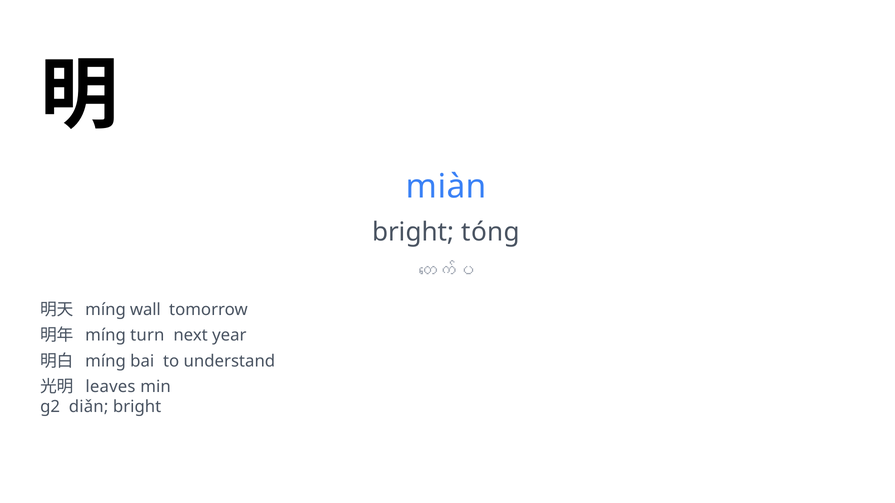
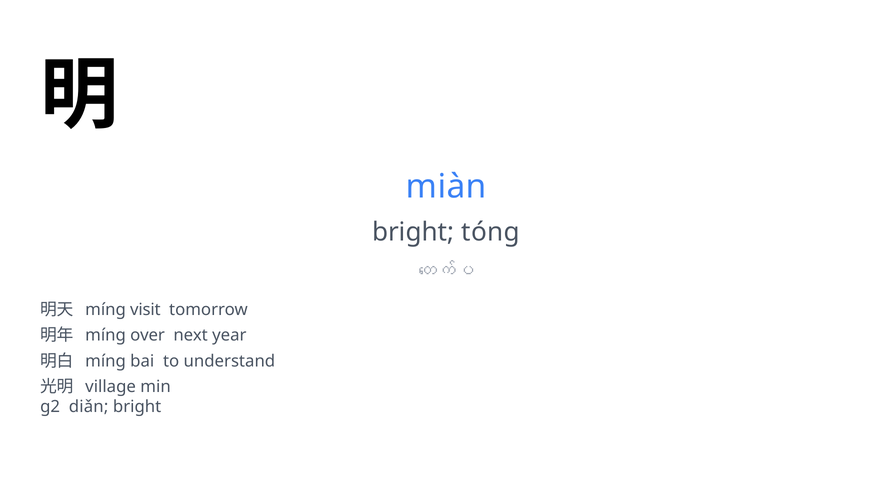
wall: wall -> visit
turn: turn -> over
leaves: leaves -> village
